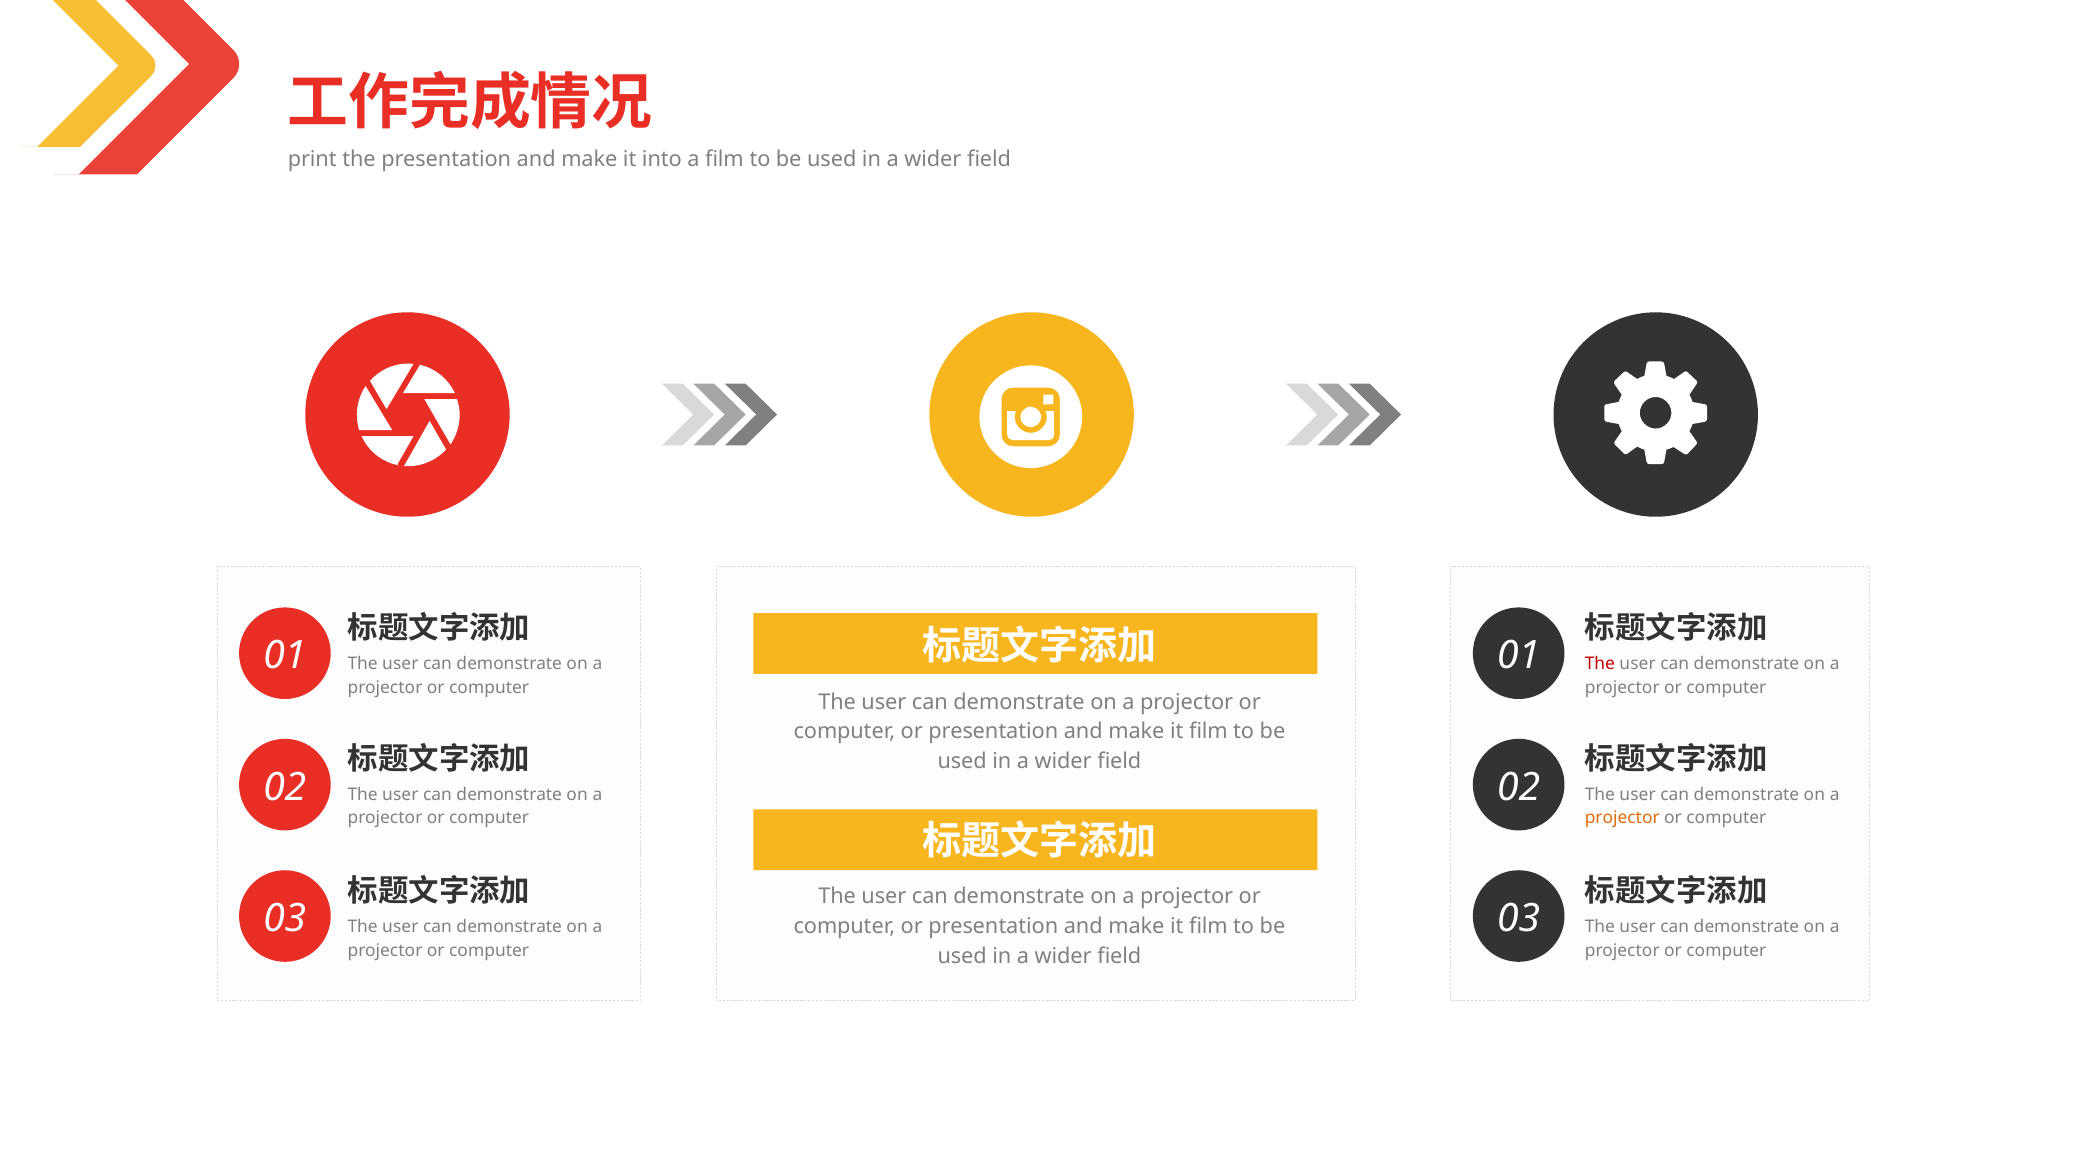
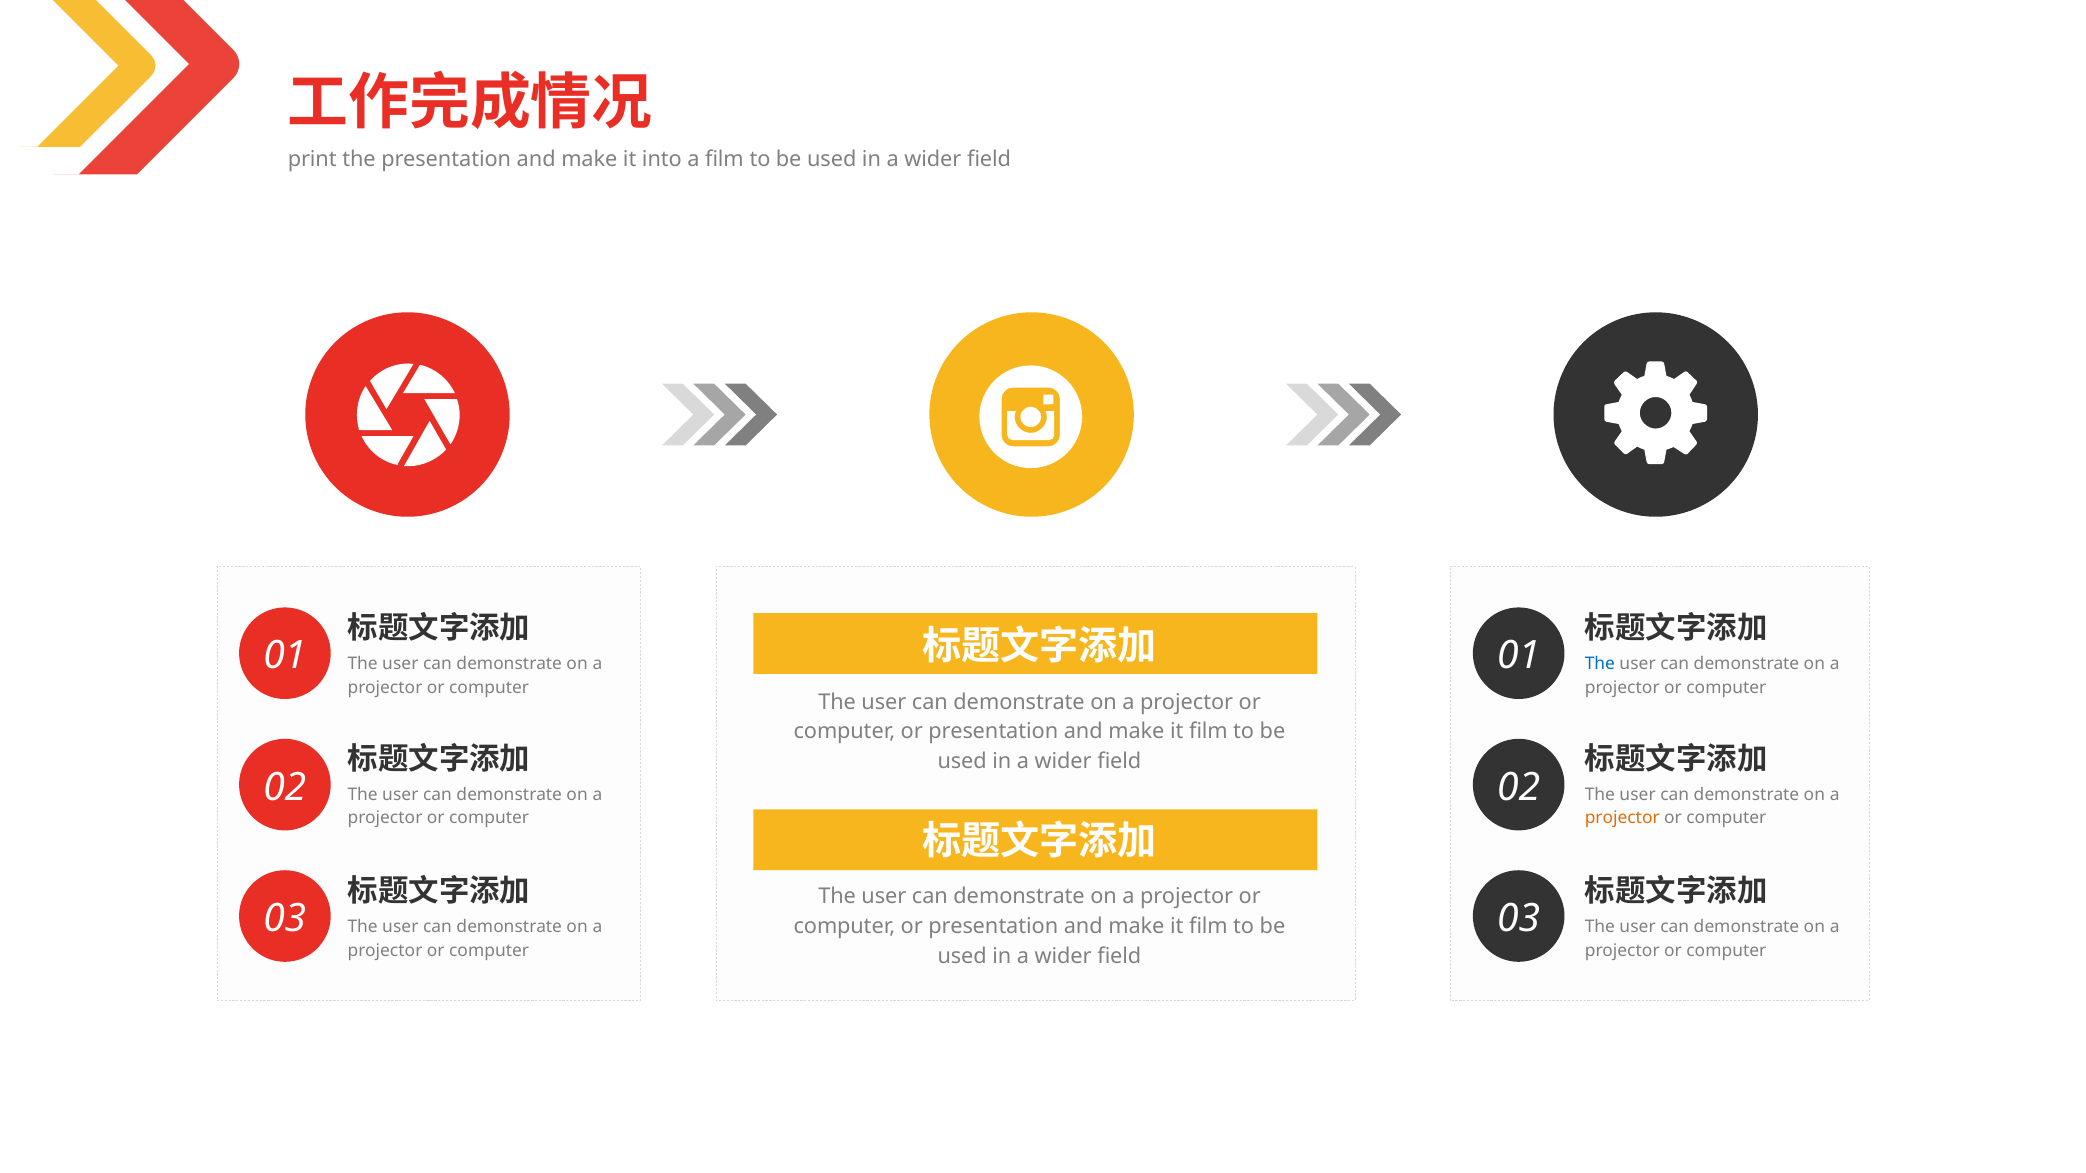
The at (1600, 664) colour: red -> blue
